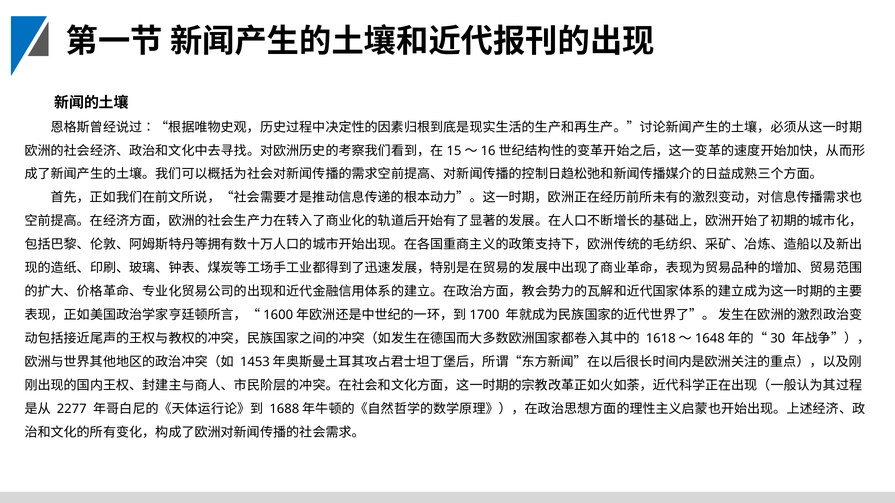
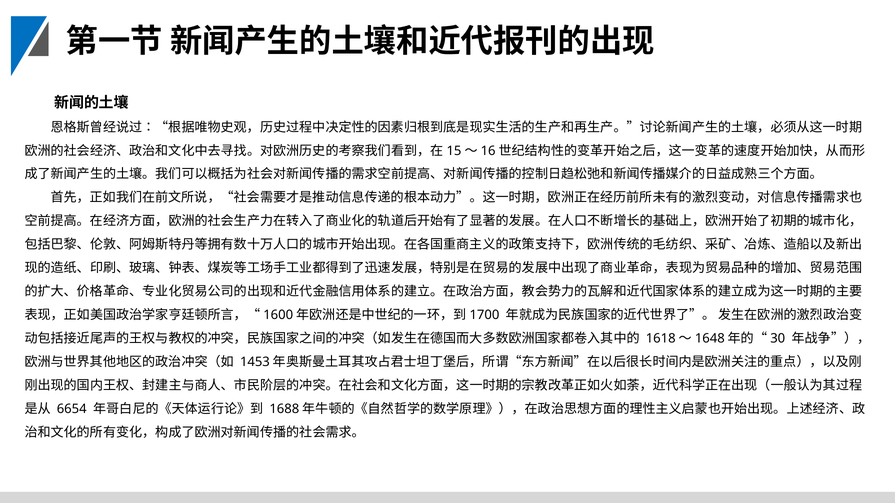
2277: 2277 -> 6654
